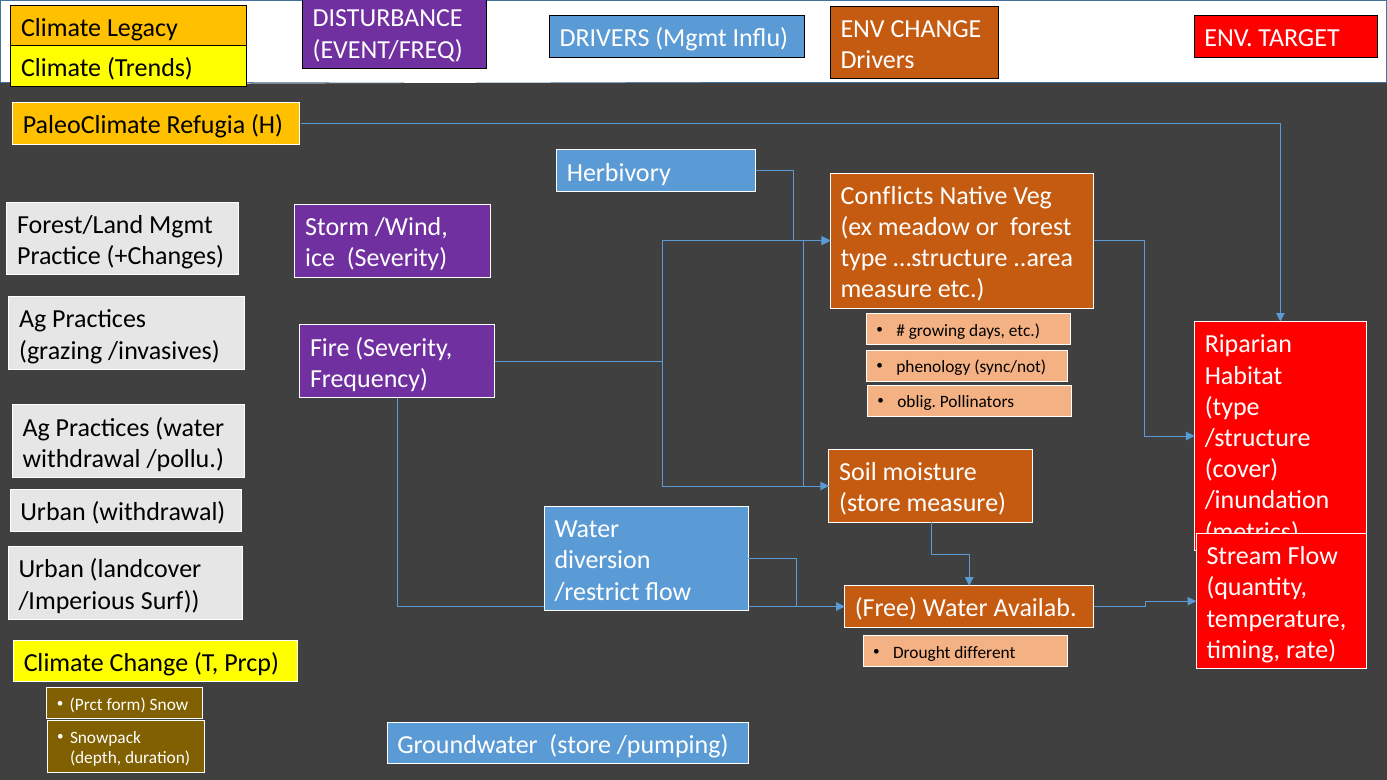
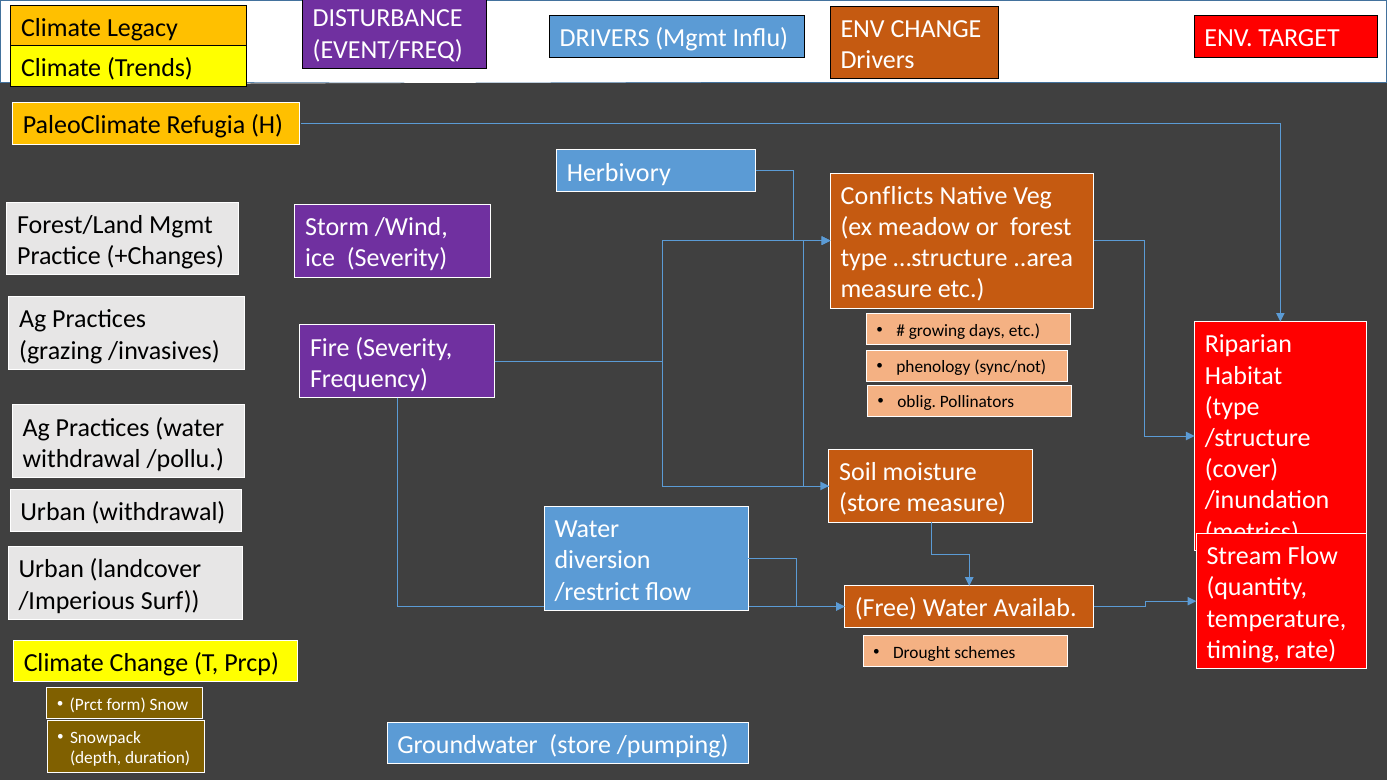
different: different -> schemes
